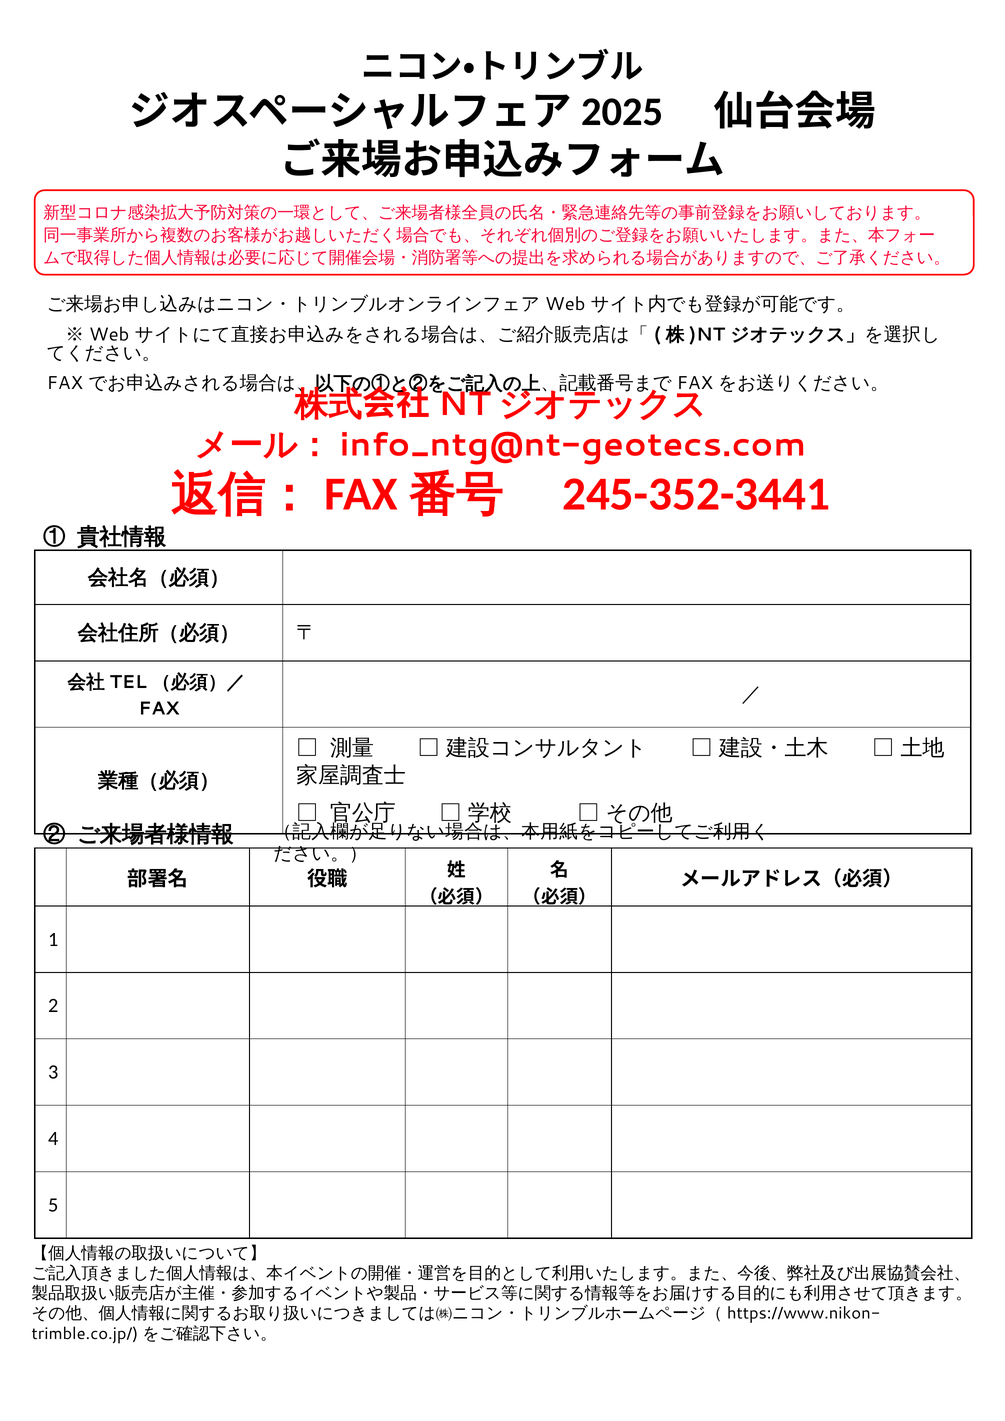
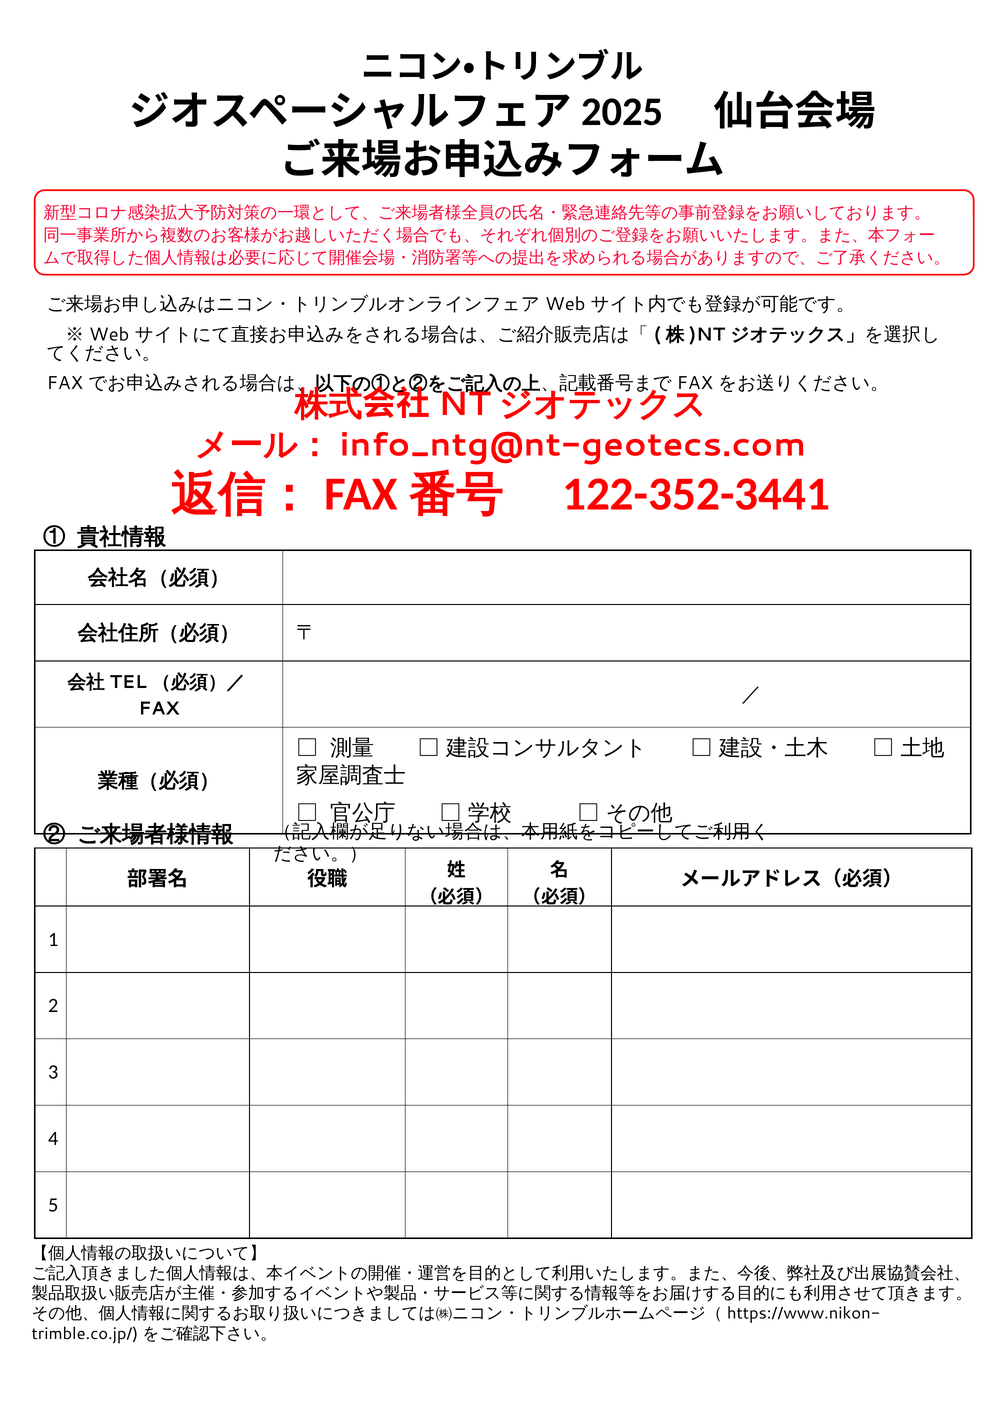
245-352-3441: 245-352-3441 -> 122-352-3441
